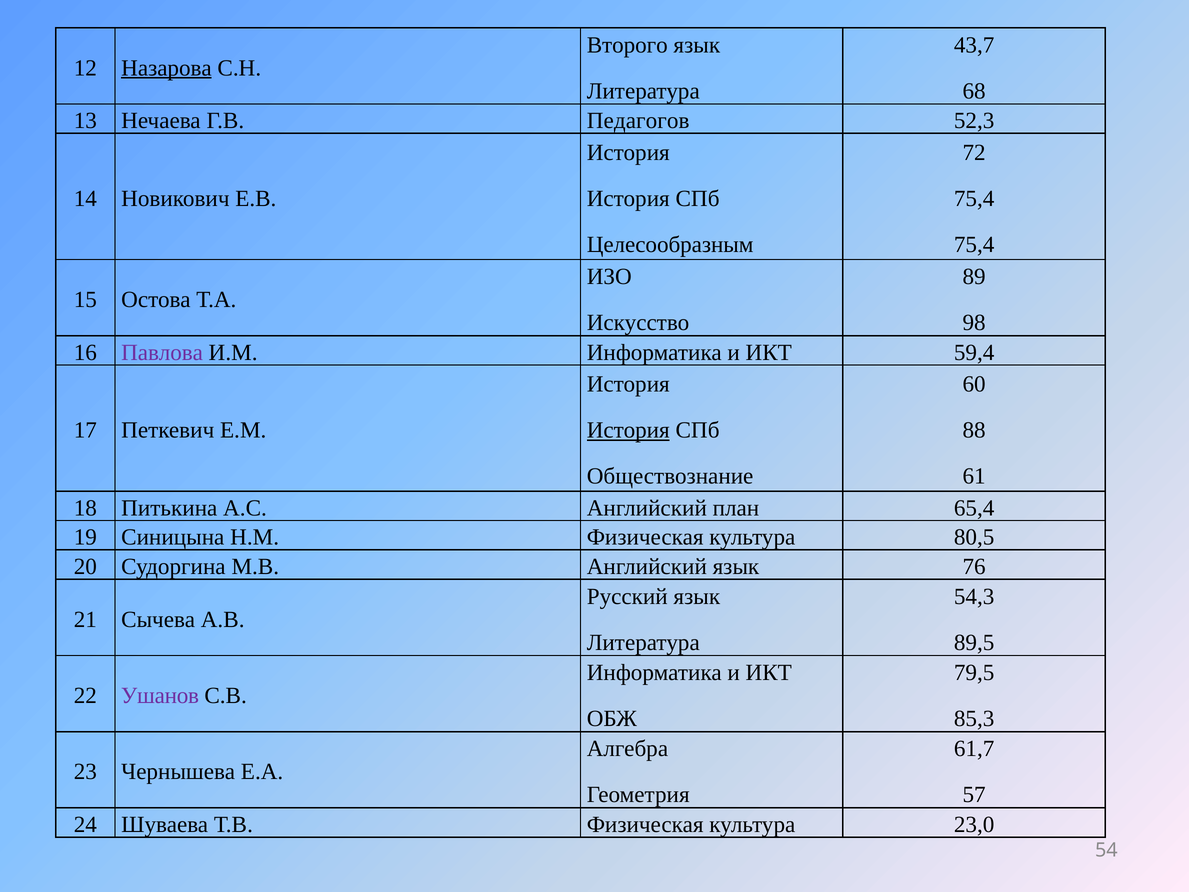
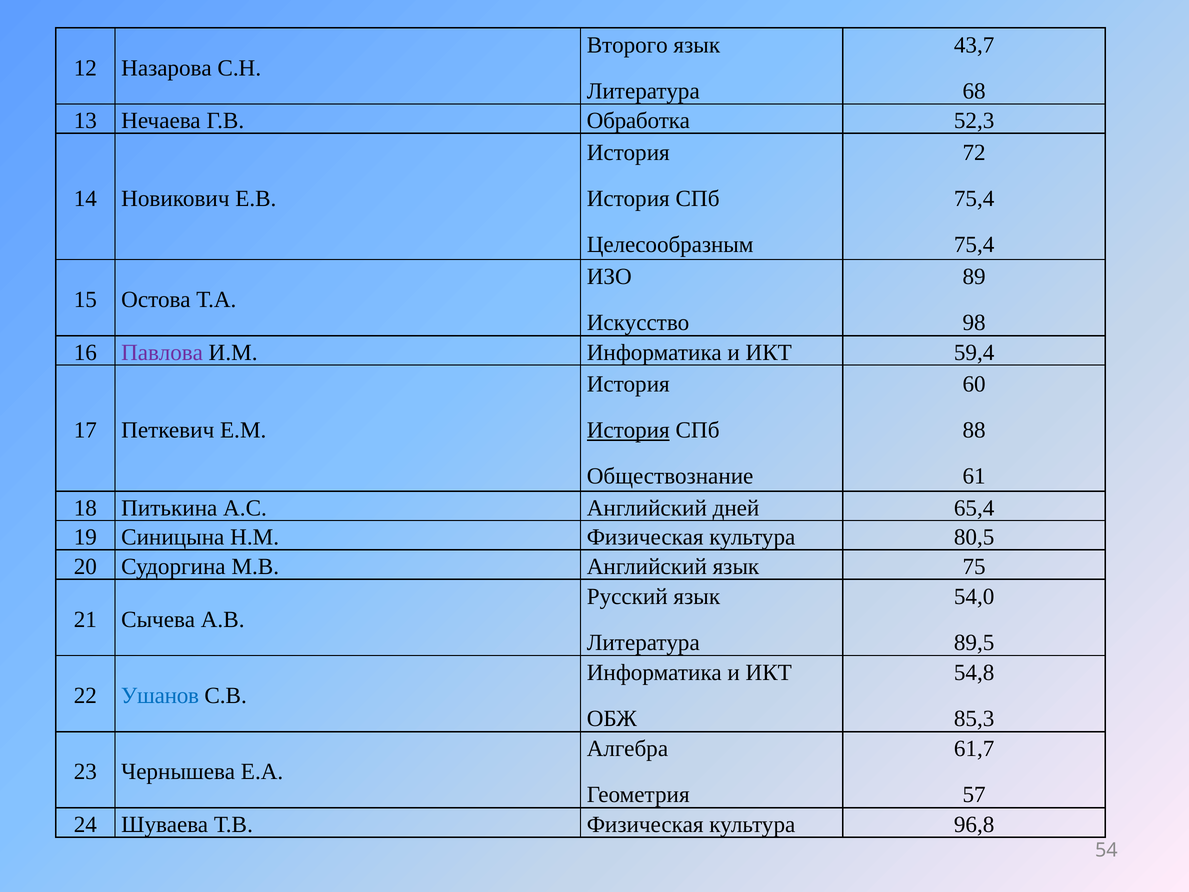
Назарова underline: present -> none
Педагогов: Педагогов -> Обработка
план: план -> дней
76: 76 -> 75
54,3: 54,3 -> 54,0
79,5: 79,5 -> 54,8
Ушанов colour: purple -> blue
23,0: 23,0 -> 96,8
